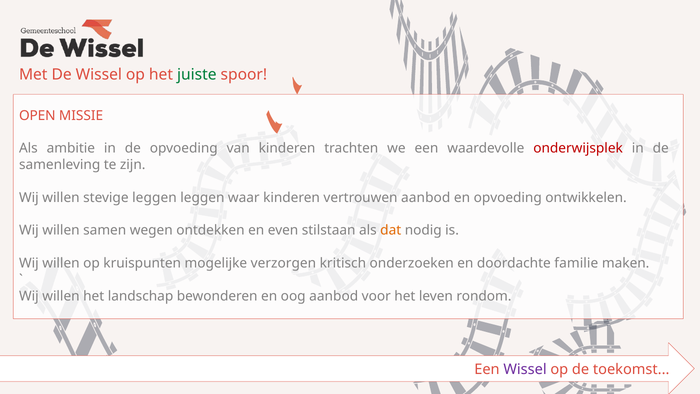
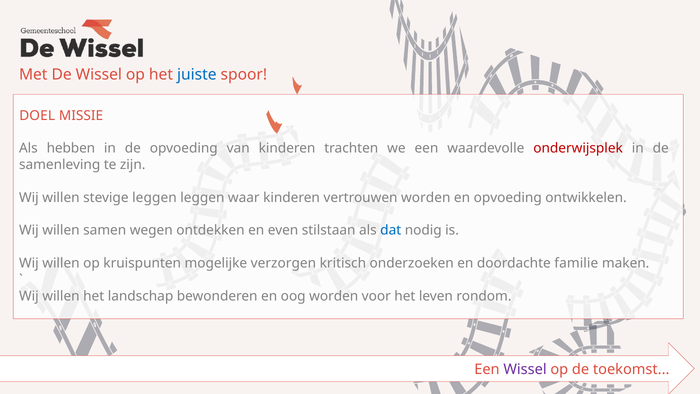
juiste colour: green -> blue
OPEN: OPEN -> DOEL
ambitie: ambitie -> hebben
vertrouwen aanbod: aanbod -> worden
dat colour: orange -> blue
oog aanbod: aanbod -> worden
